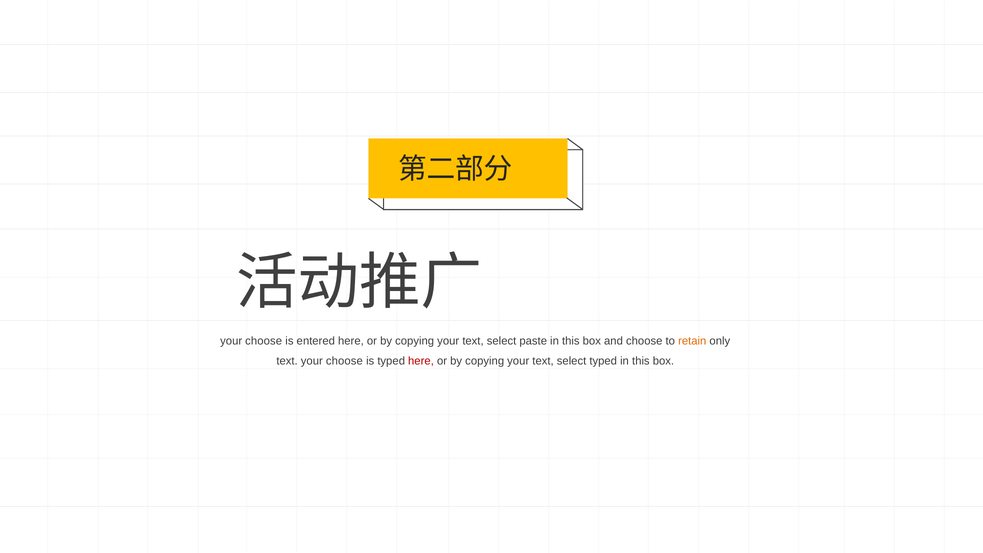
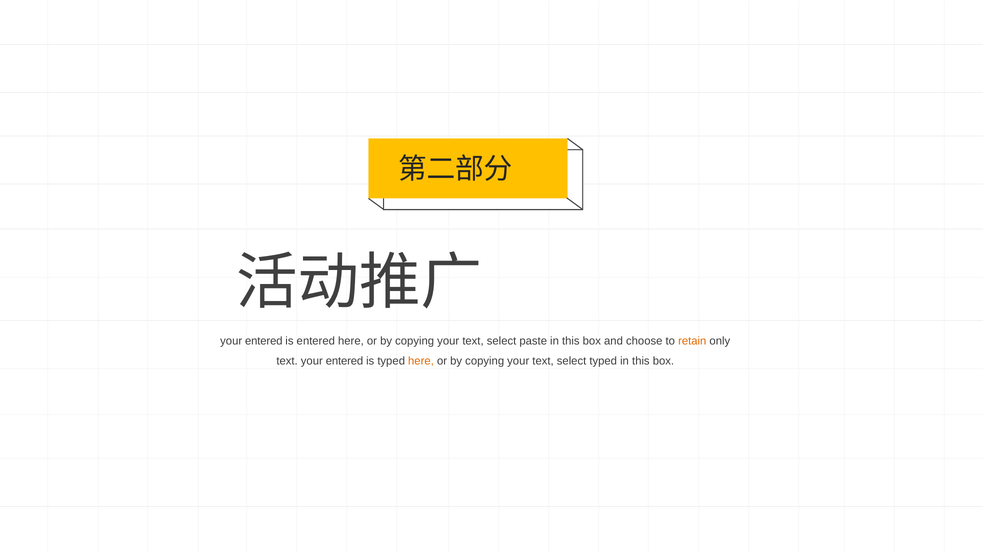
choose at (264, 341): choose -> entered
text your choose: choose -> entered
here at (421, 361) colour: red -> orange
